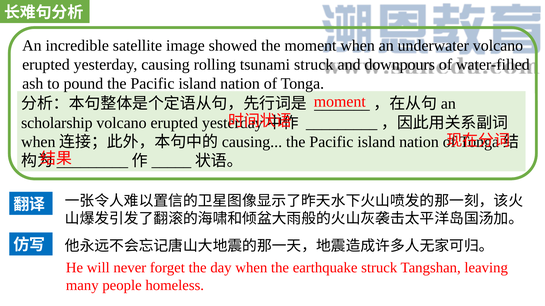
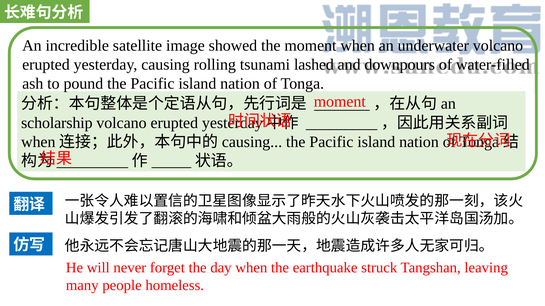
tsunami struck: struck -> lashed
